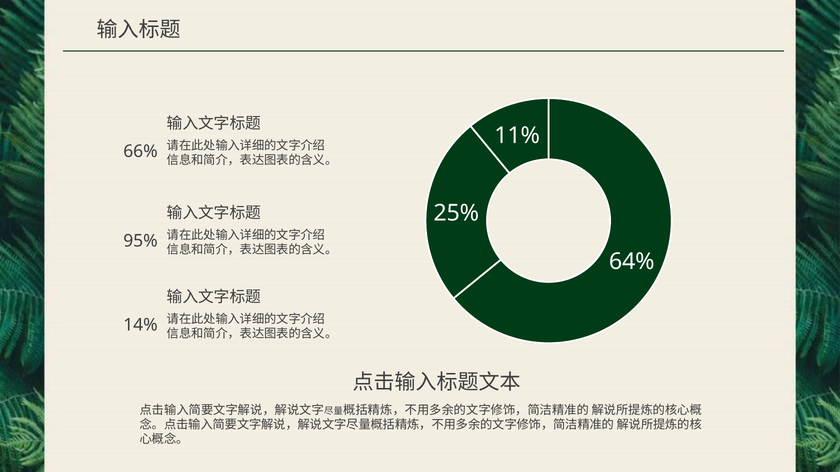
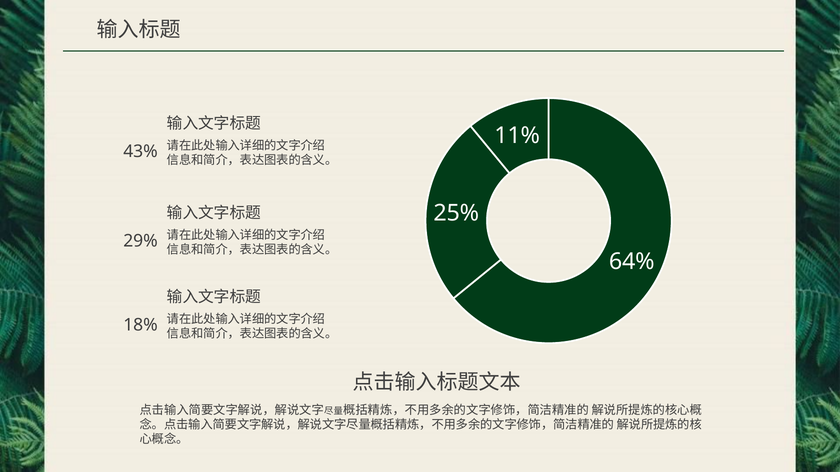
66%: 66% -> 43%
95%: 95% -> 29%
14%: 14% -> 18%
